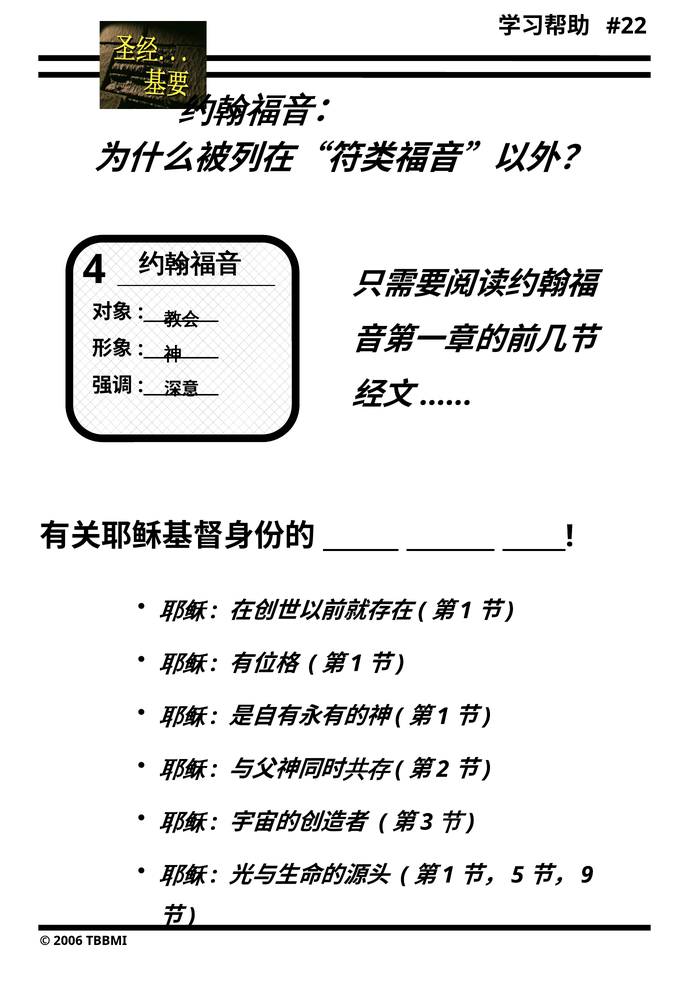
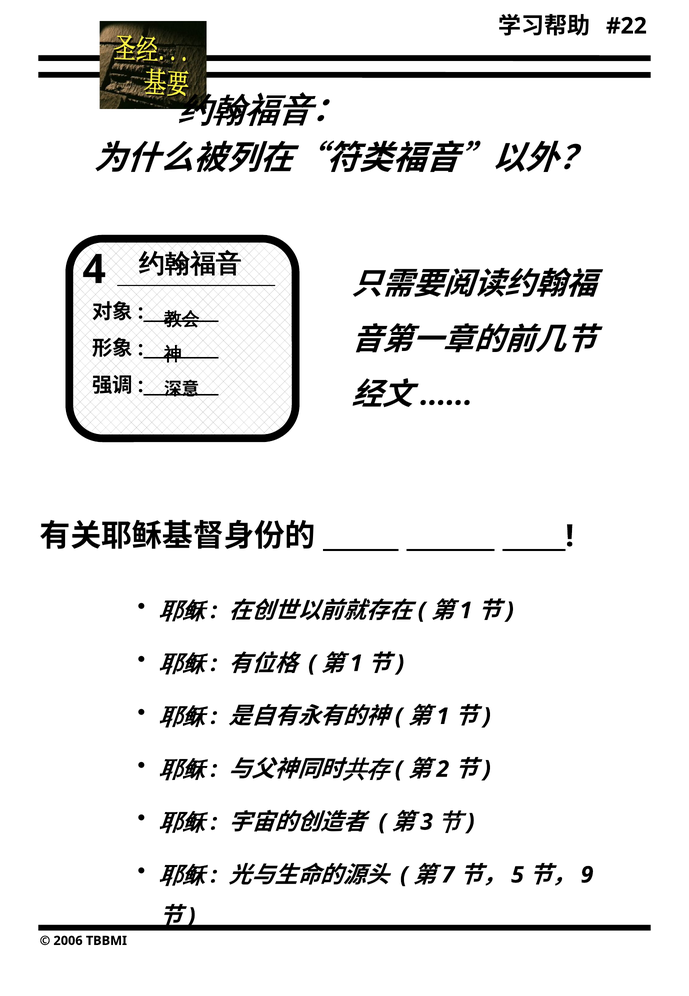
1 at (448, 874): 1 -> 7
